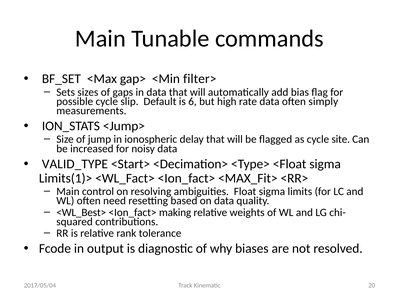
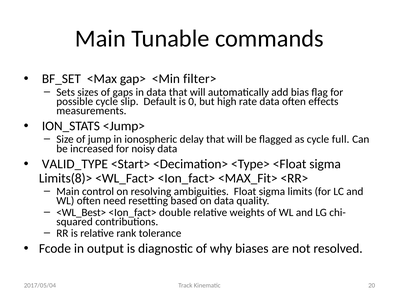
6: 6 -> 0
simply: simply -> effects
site: site -> full
Limits(1)>: Limits(1)> -> Limits(8)>
making: making -> double
